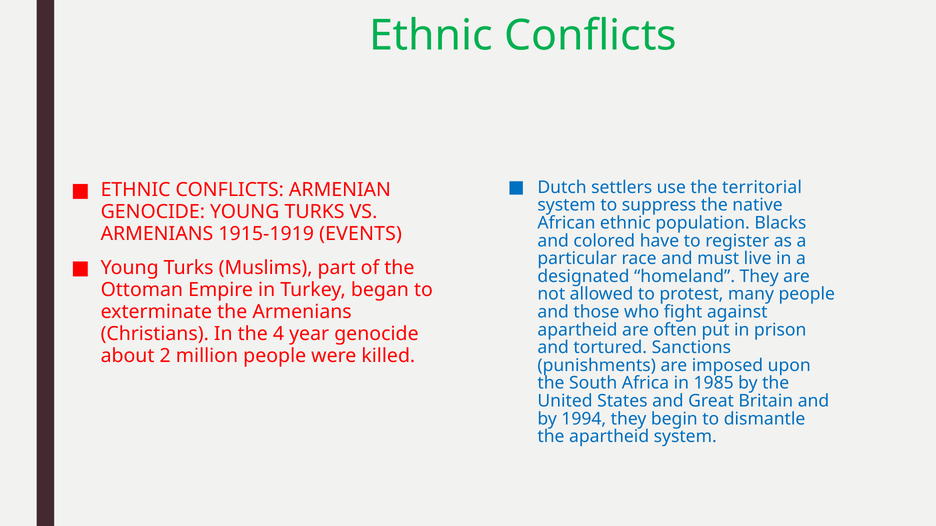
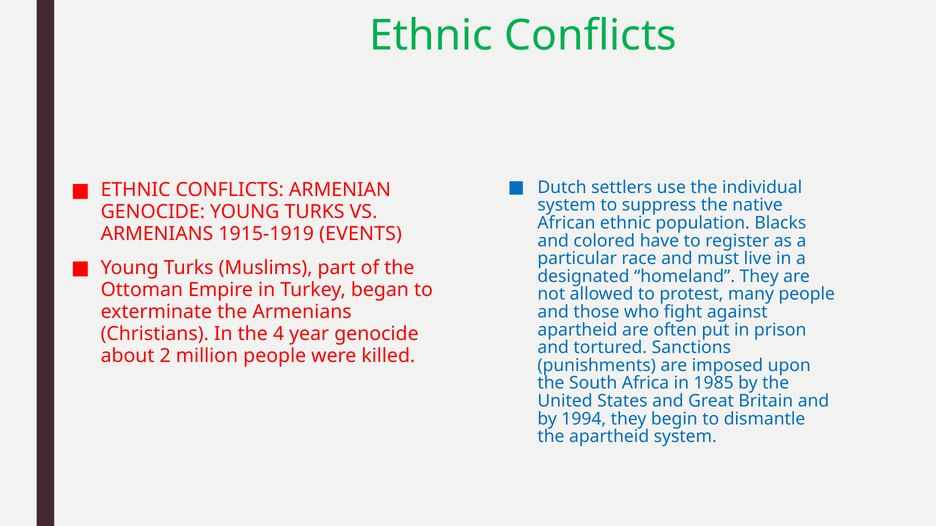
territorial: territorial -> individual
